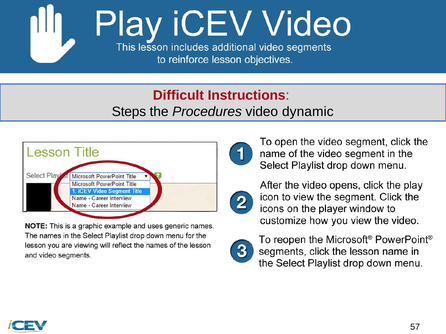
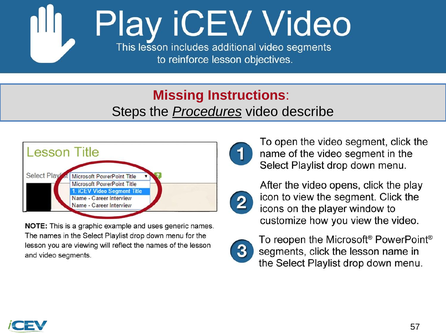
Difficult: Difficult -> Missing
Procedures underline: none -> present
dynamic: dynamic -> describe
